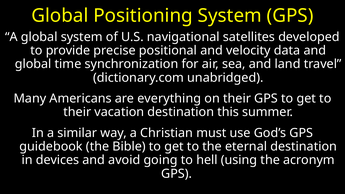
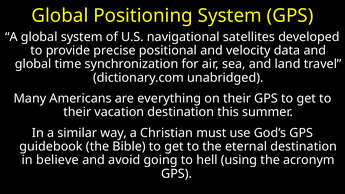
devices: devices -> believe
